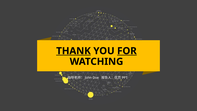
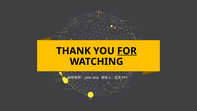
THANK underline: present -> none
